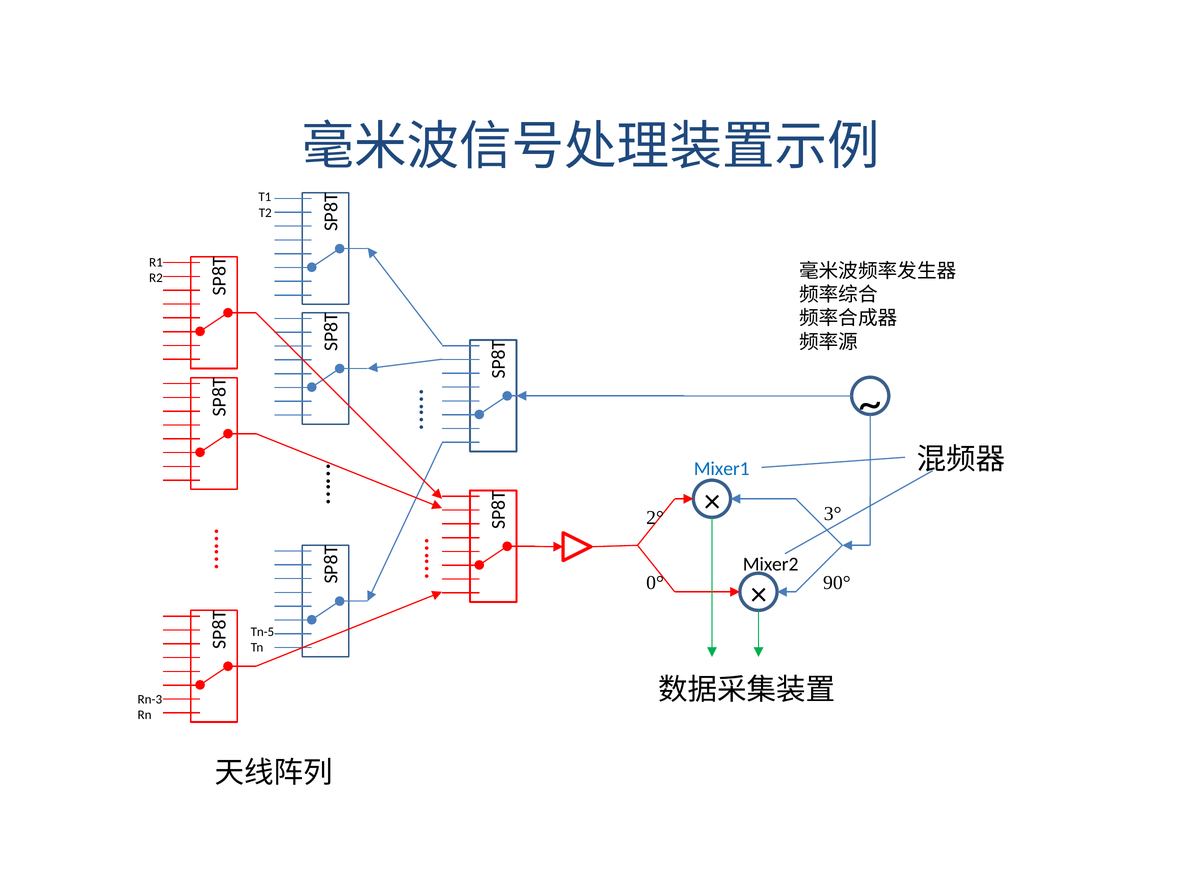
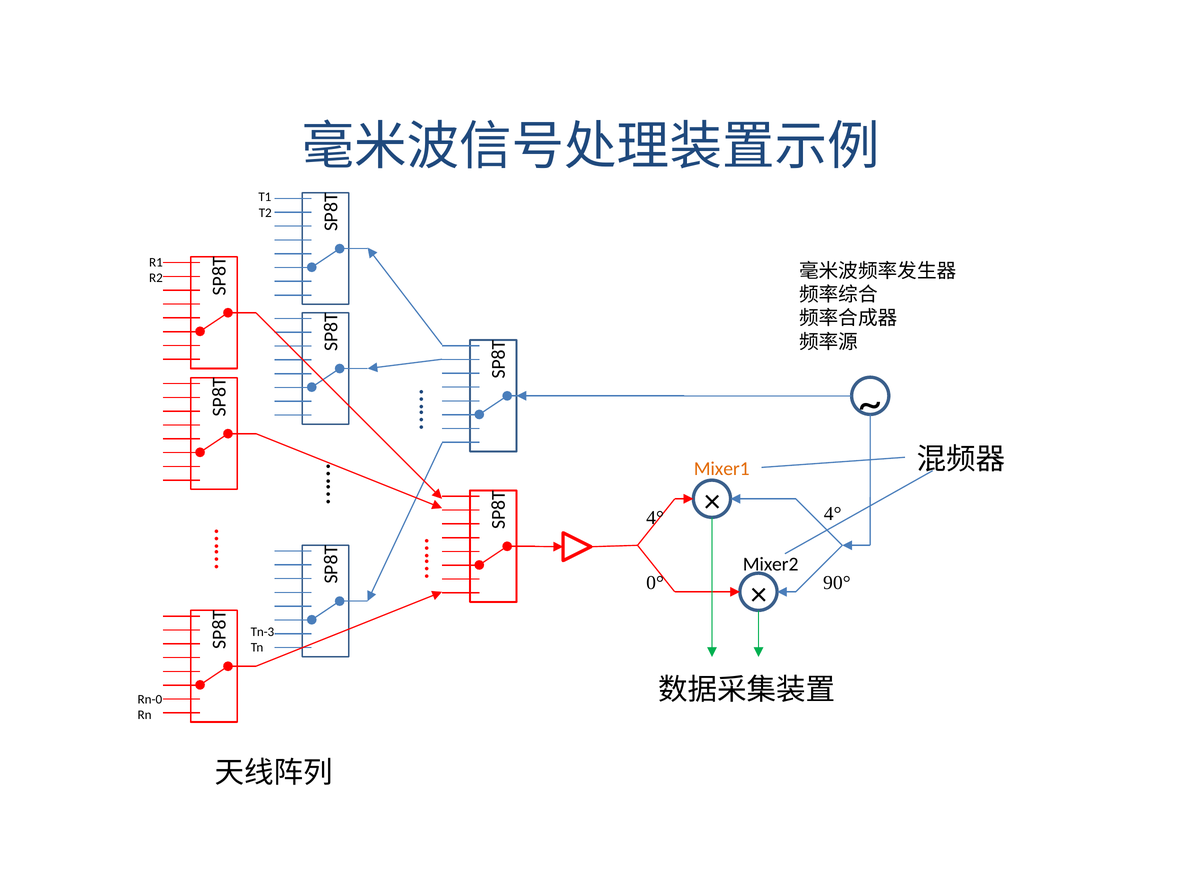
Mixer1 colour: blue -> orange
3° at (833, 514): 3° -> 4°
2° at (655, 518): 2° -> 4°
Tn-5: Tn-5 -> Tn-3
Rn-3: Rn-3 -> Rn-0
